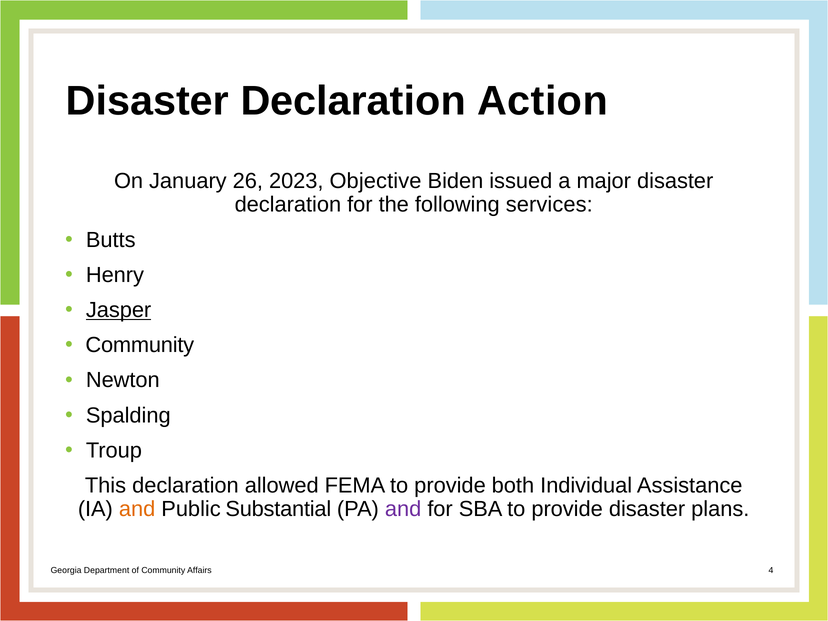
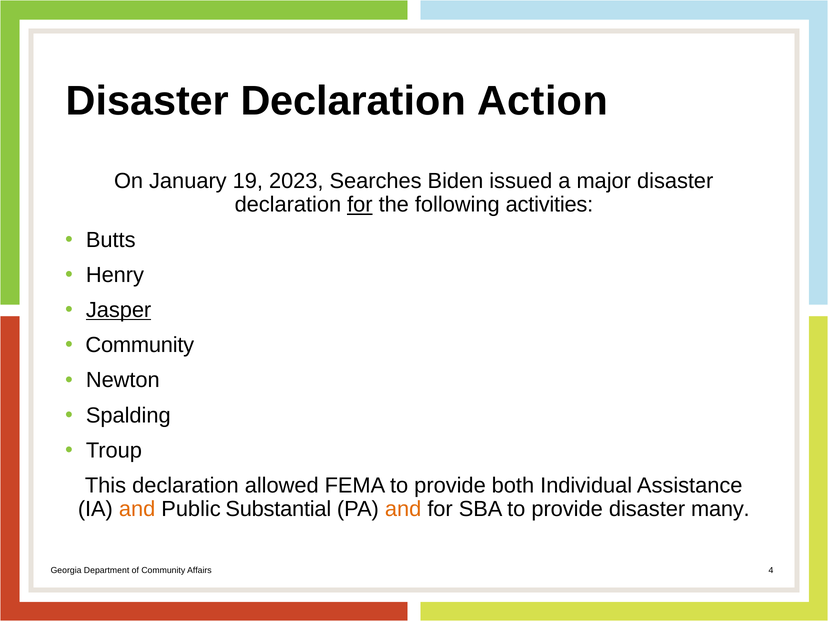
26: 26 -> 19
Objective: Objective -> Searches
for at (360, 205) underline: none -> present
services: services -> activities
and at (403, 509) colour: purple -> orange
plans: plans -> many
